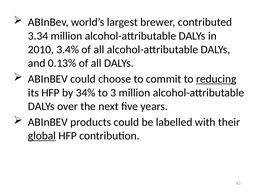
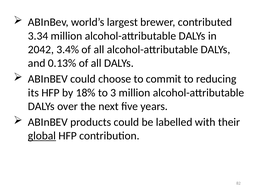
2010: 2010 -> 2042
reducing underline: present -> none
34%: 34% -> 18%
